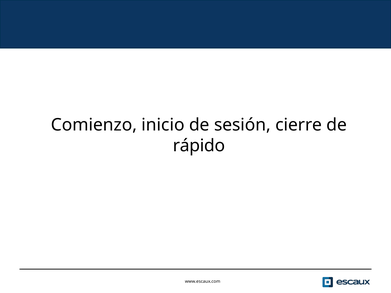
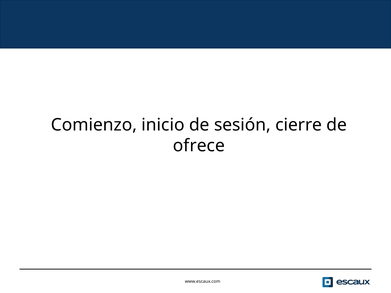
rápido: rápido -> ofrece
